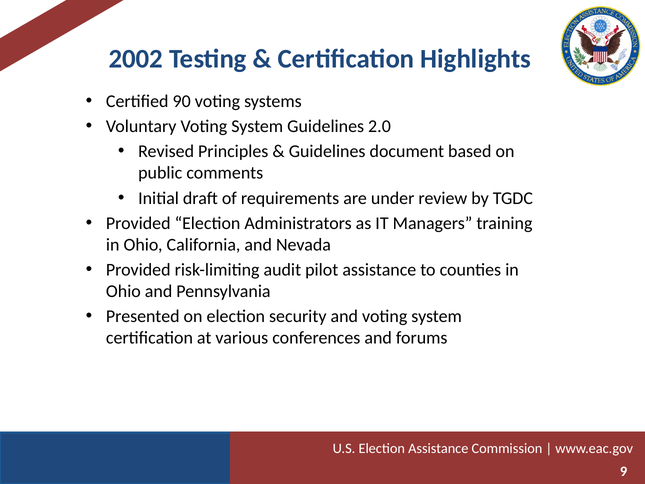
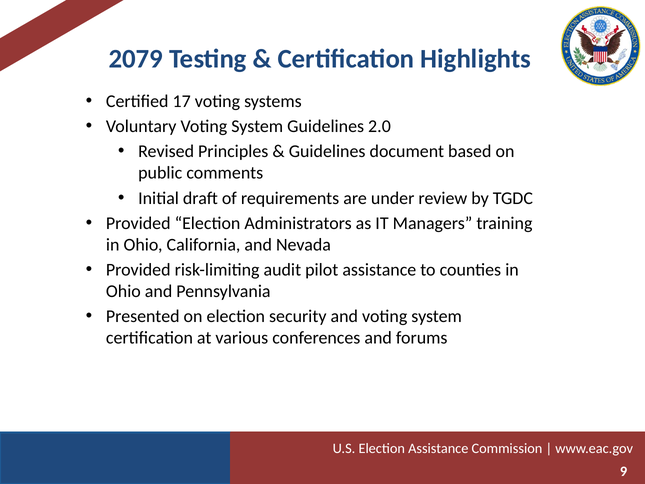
2002: 2002 -> 2079
90: 90 -> 17
